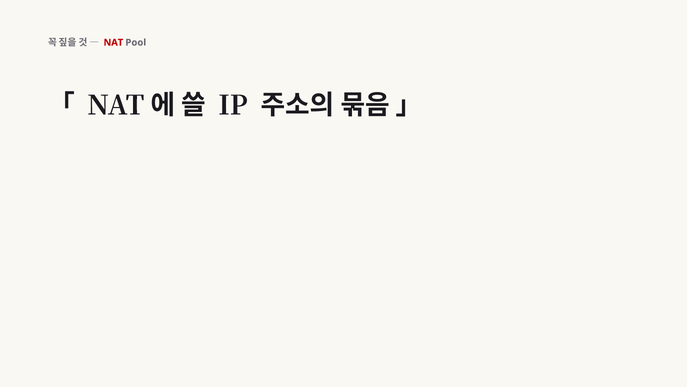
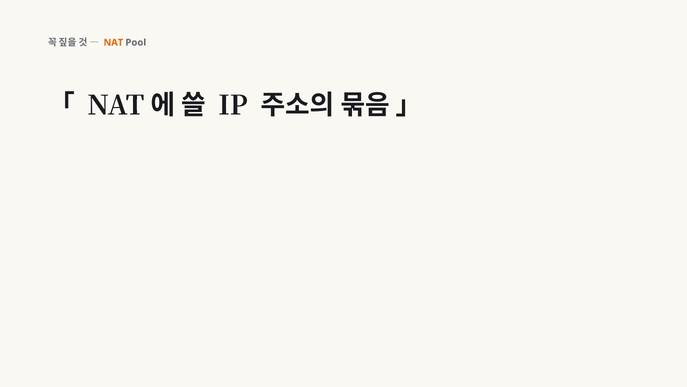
NAT at (113, 42) colour: red -> orange
